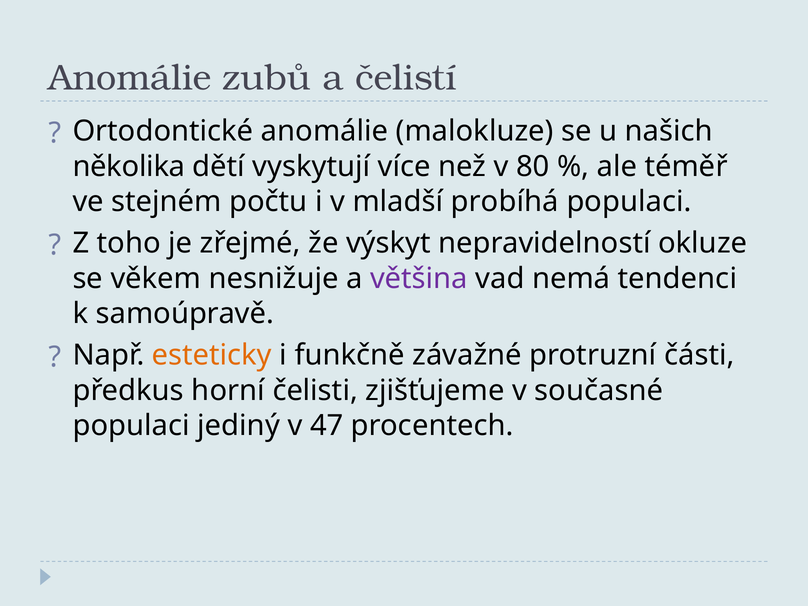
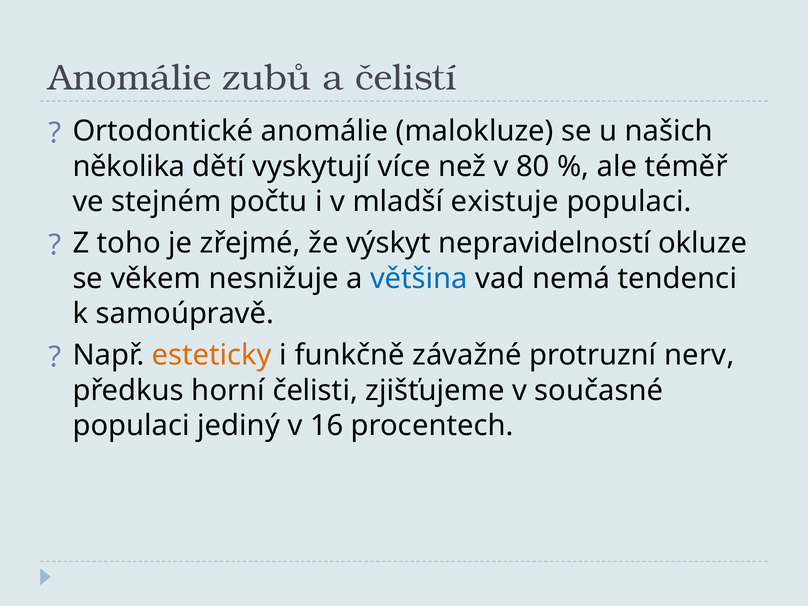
probíhá: probíhá -> existuje
většina colour: purple -> blue
části: části -> nerv
47: 47 -> 16
